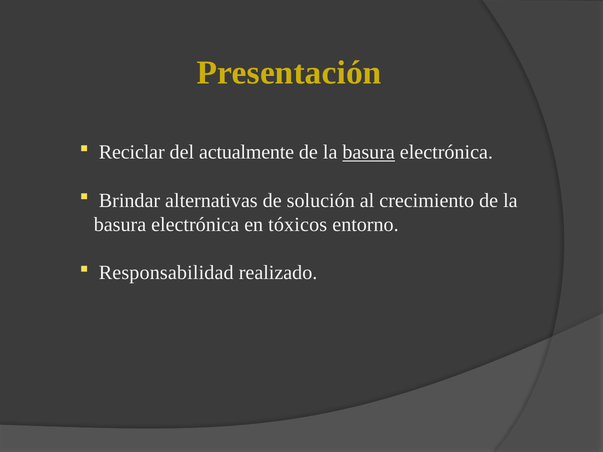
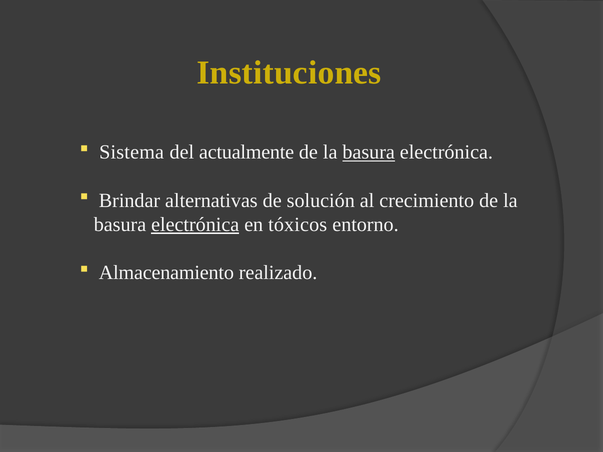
Presentación: Presentación -> Instituciones
Reciclar: Reciclar -> Sistema
electrónica at (195, 225) underline: none -> present
Responsabilidad: Responsabilidad -> Almacenamiento
